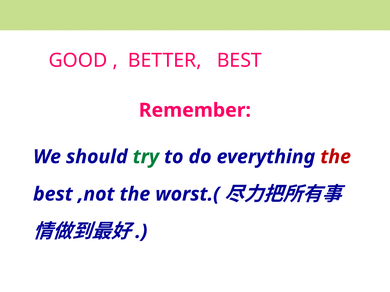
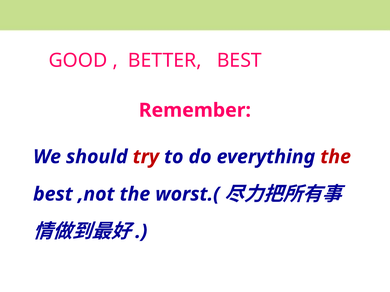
try colour: green -> red
